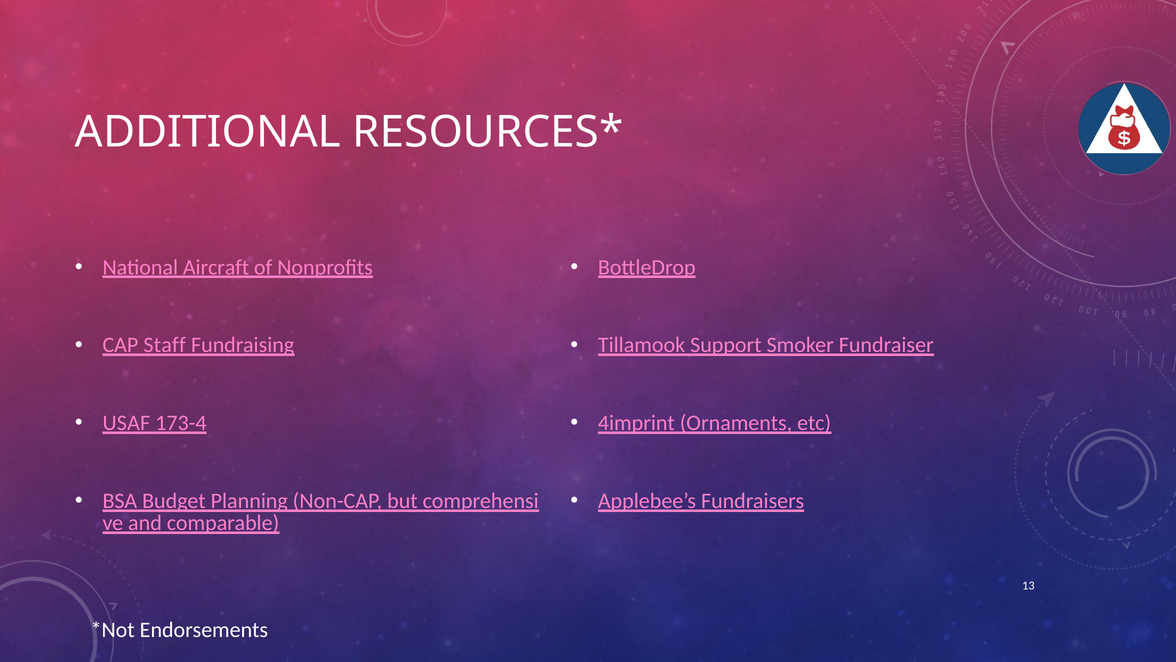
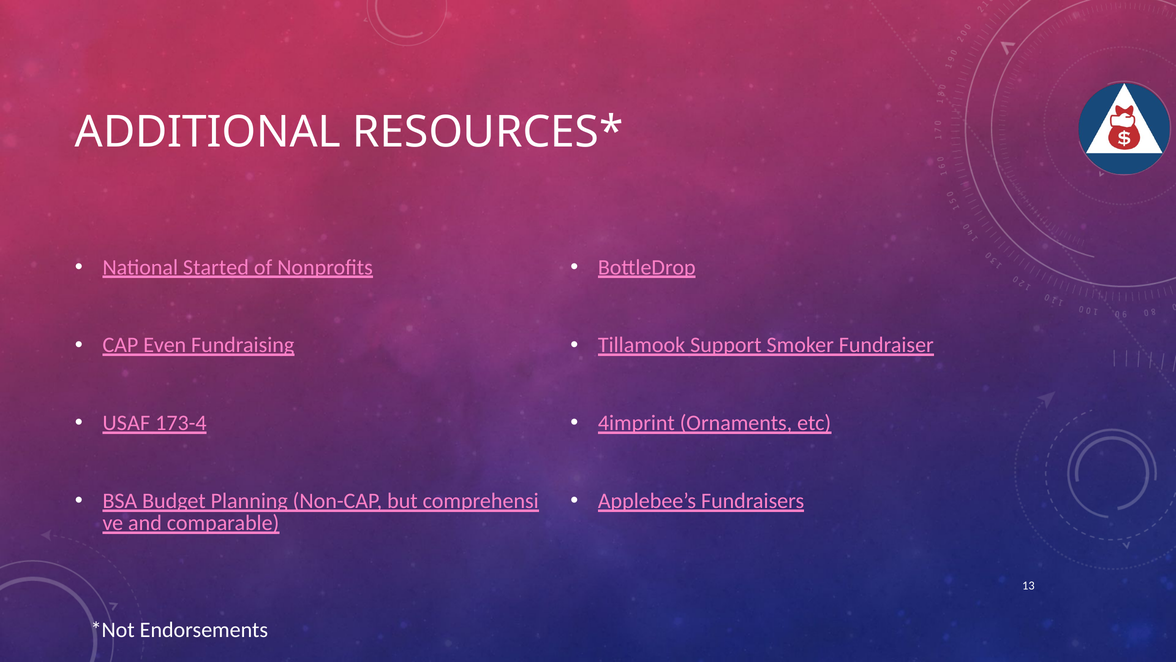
Aircraft: Aircraft -> Started
Staff: Staff -> Even
